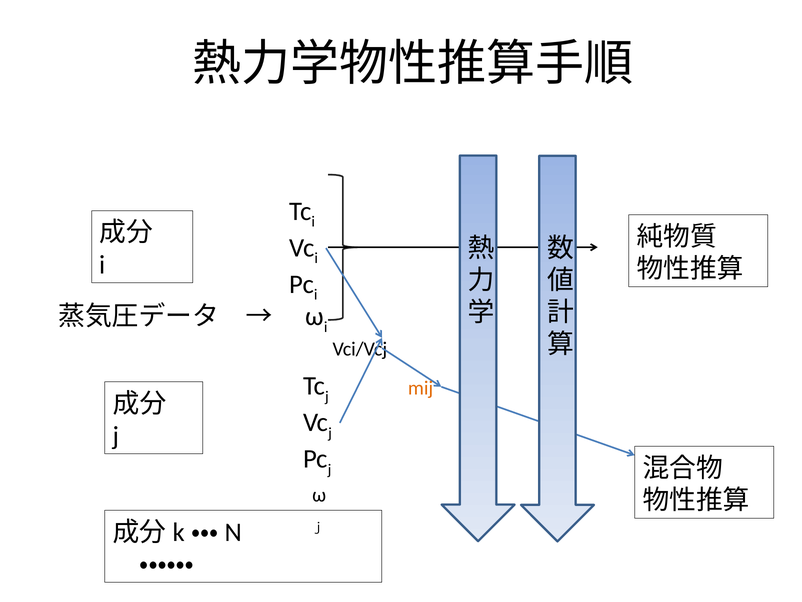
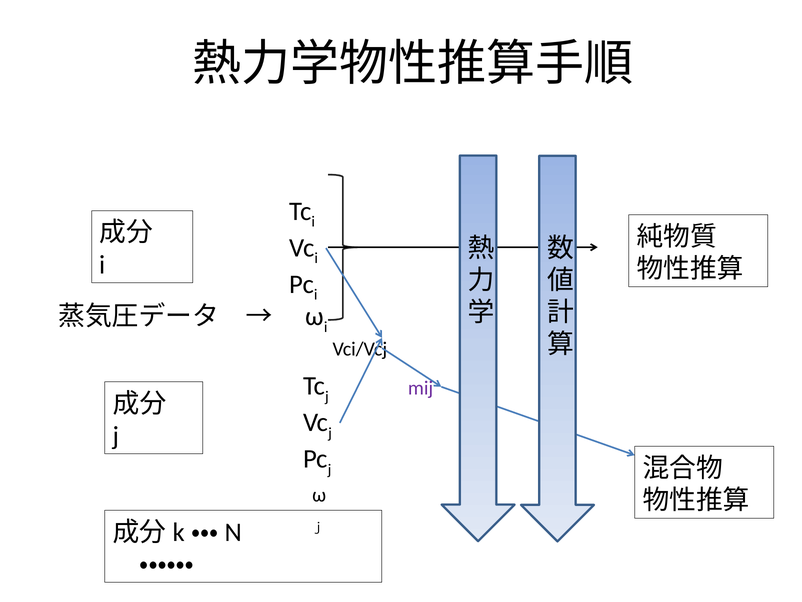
mij colour: orange -> purple
